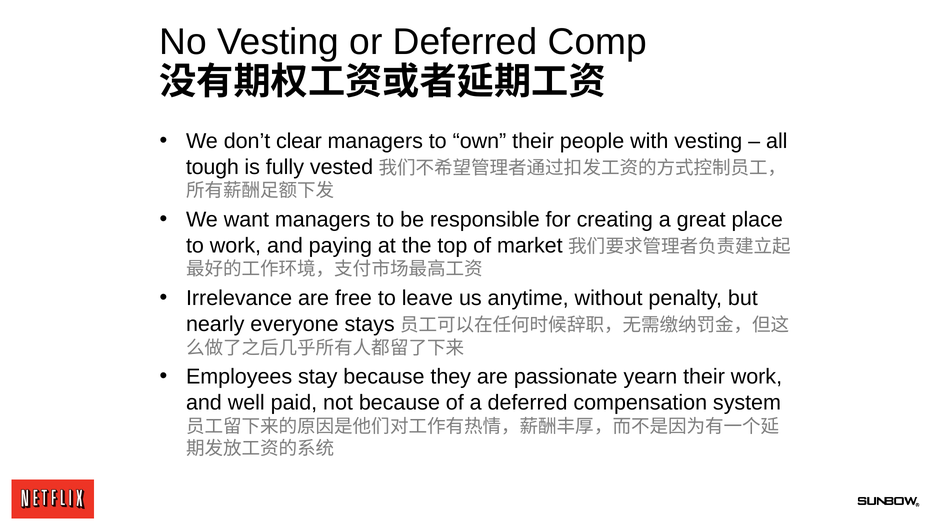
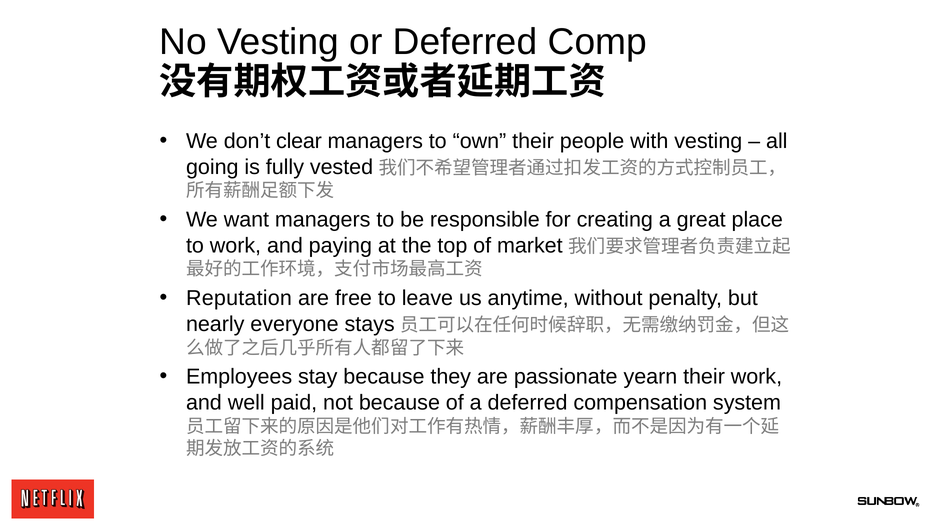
tough: tough -> going
Irrelevance: Irrelevance -> Reputation
